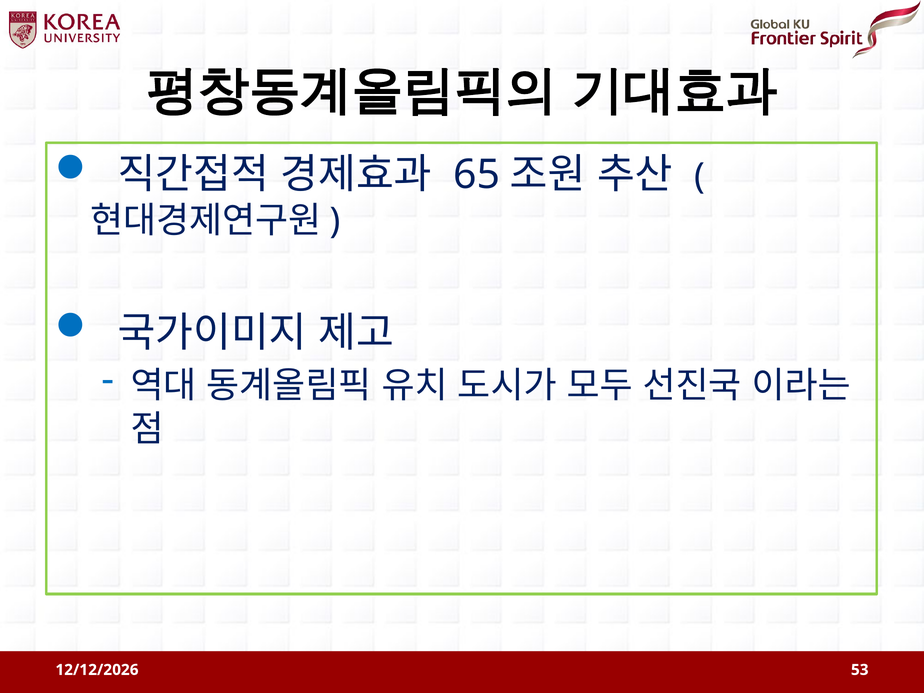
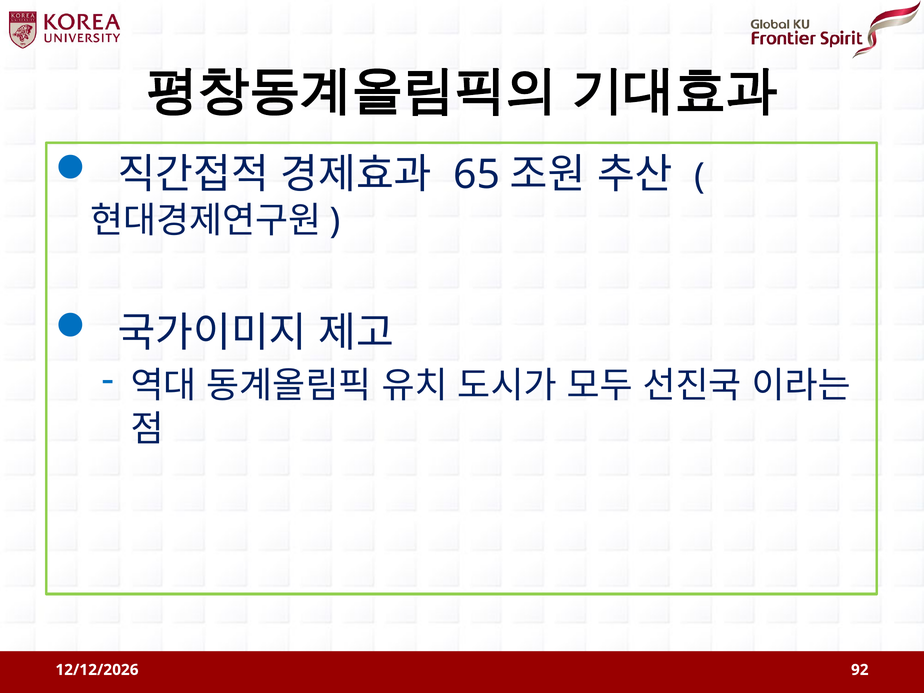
53: 53 -> 92
